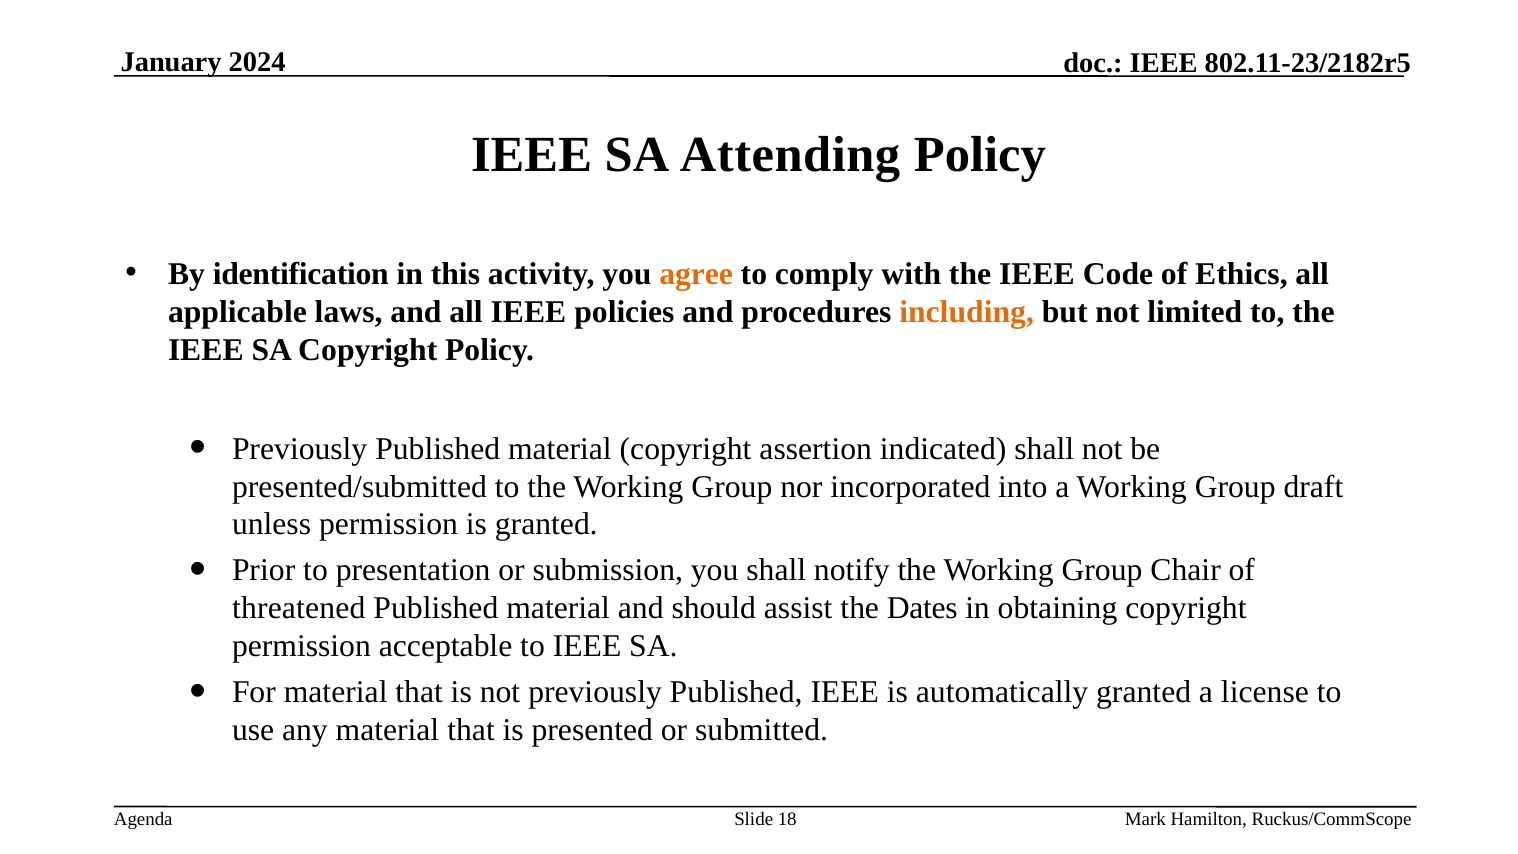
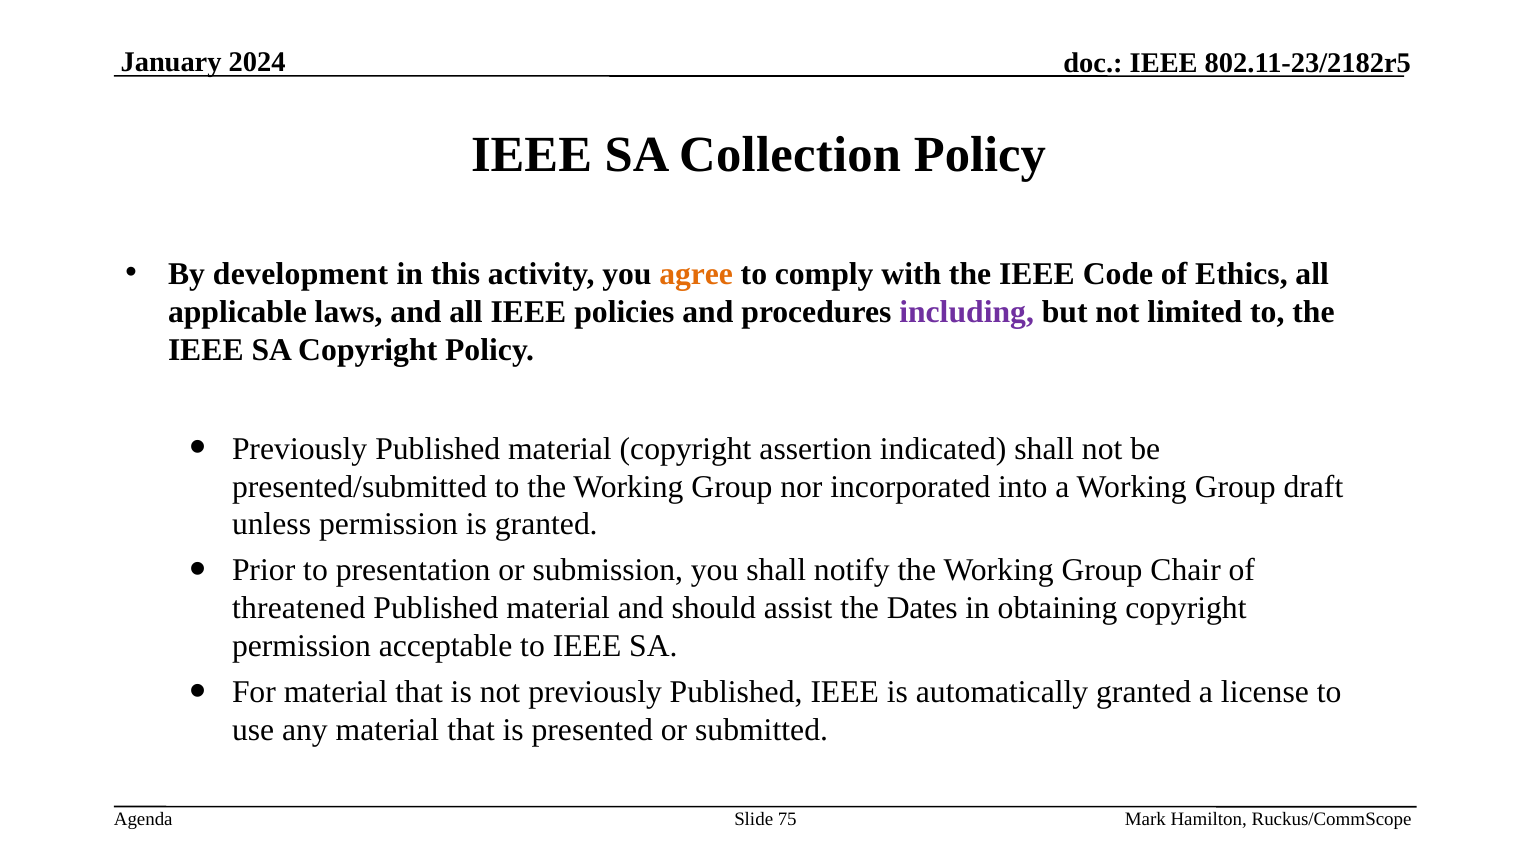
Attending: Attending -> Collection
identification: identification -> development
including colour: orange -> purple
18: 18 -> 75
